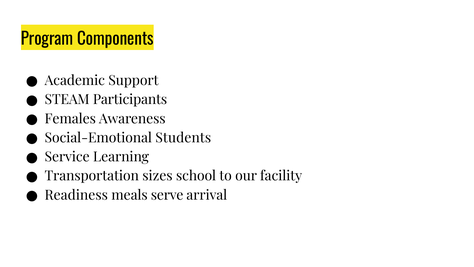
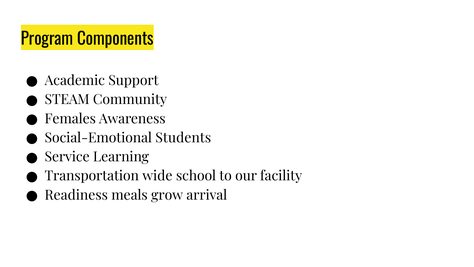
Participants: Participants -> Community
sizes: sizes -> wide
serve: serve -> grow
